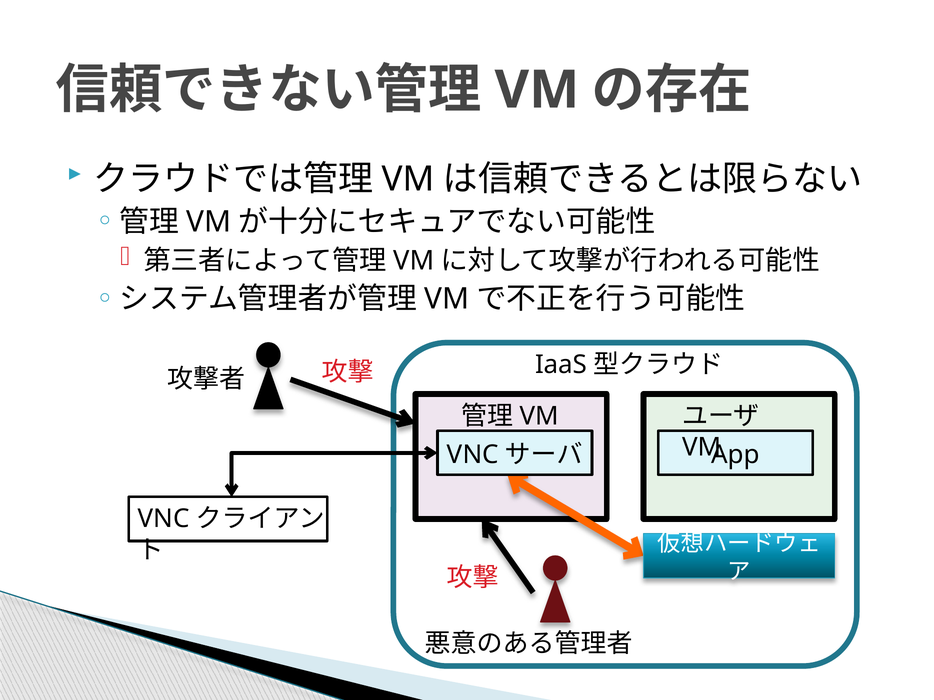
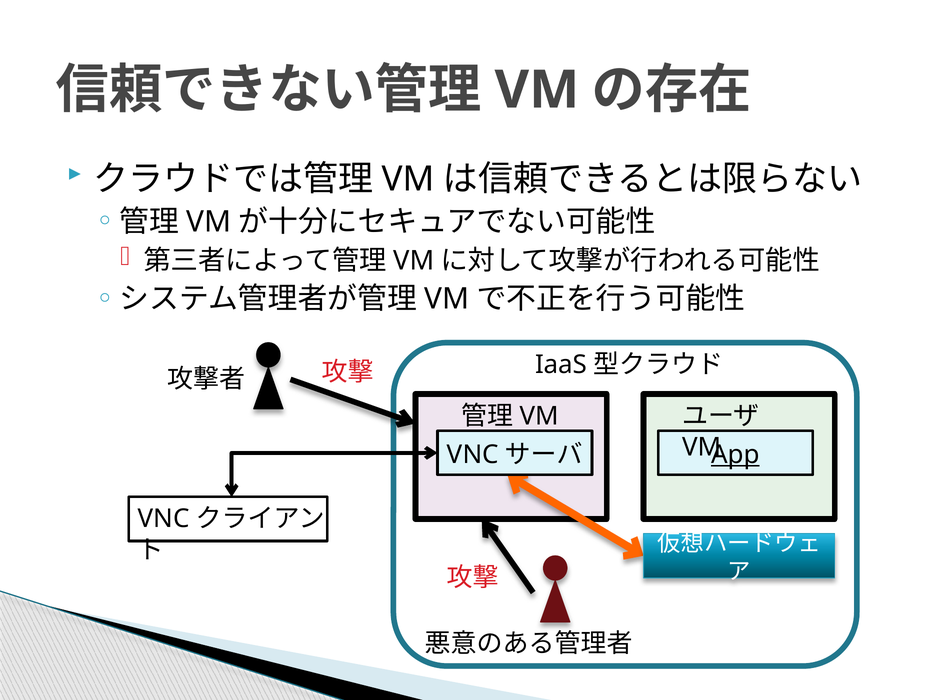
App underline: none -> present
